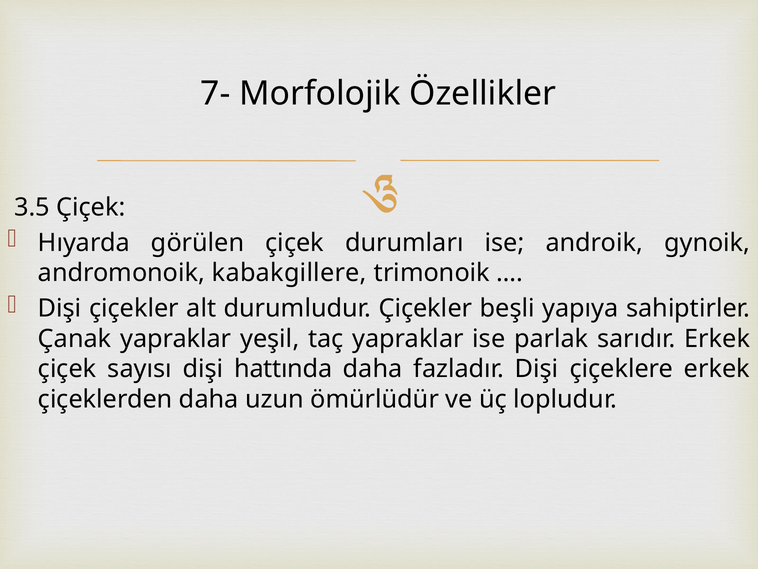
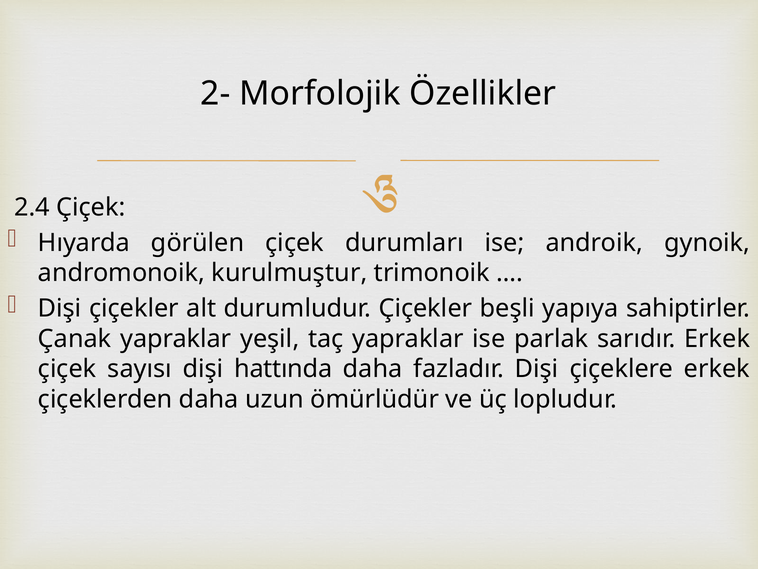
7-: 7- -> 2-
3.5: 3.5 -> 2.4
kabakgillere: kabakgillere -> kurulmuştur
